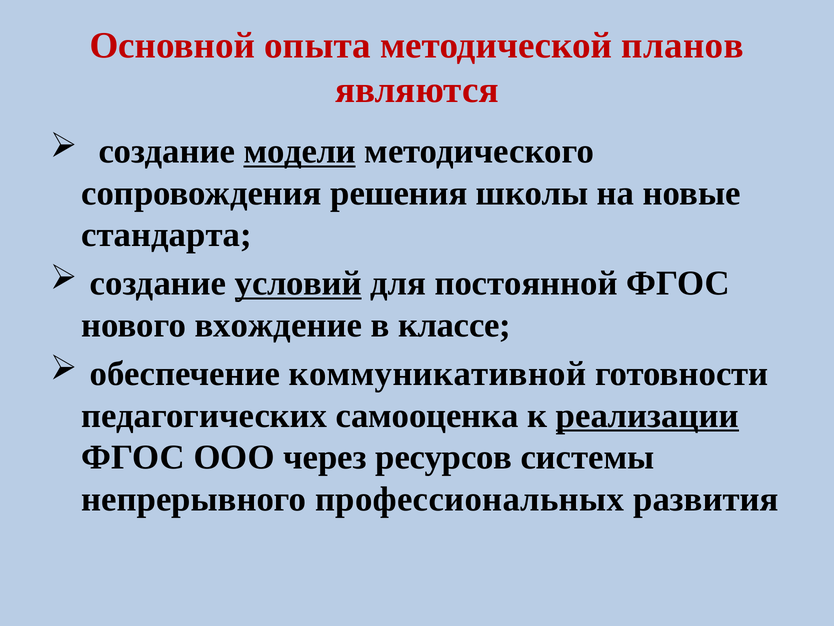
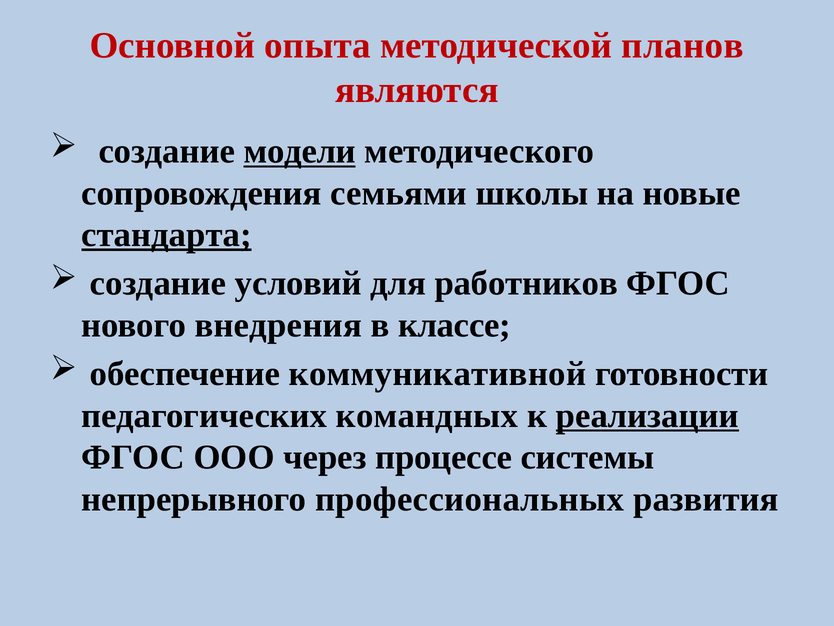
решения: решения -> семьями
стандарта underline: none -> present
условий underline: present -> none
постоянной: постоянной -> работников
вхождение: вхождение -> внедрения
самооценка: самооценка -> командных
ресурсов: ресурсов -> процессе
